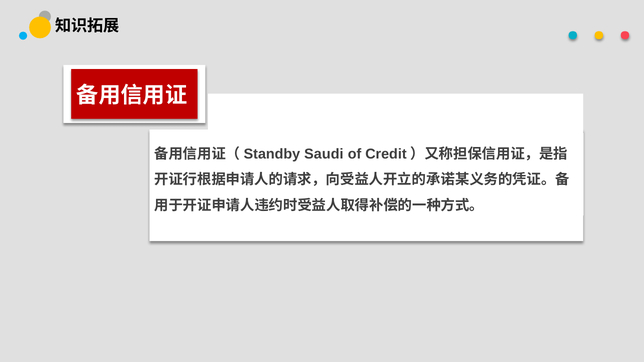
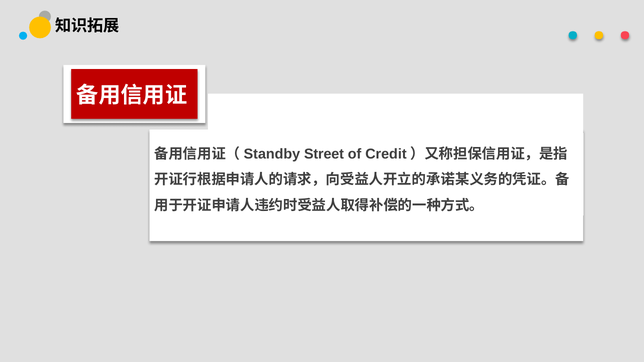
Saudi: Saudi -> Street
